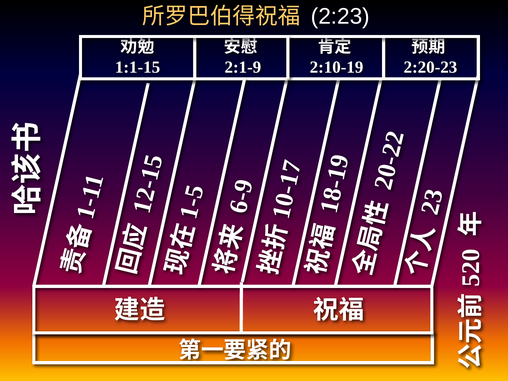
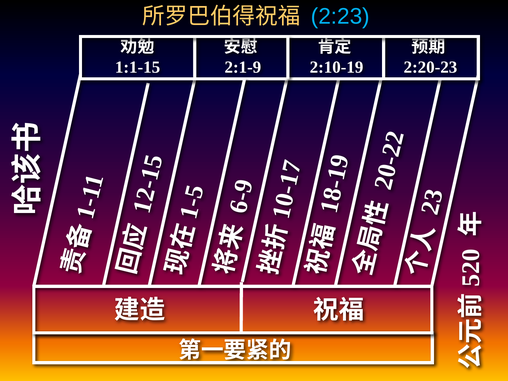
2:23 colour: white -> light blue
